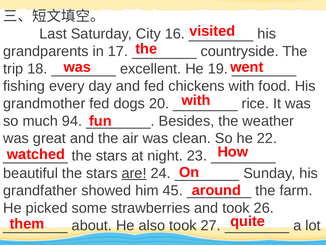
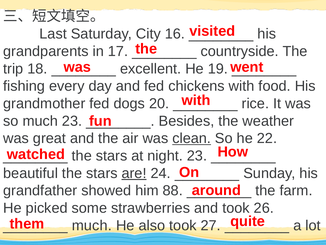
much 94: 94 -> 23
clean underline: none -> present
45: 45 -> 88
about at (92, 225): about -> much
